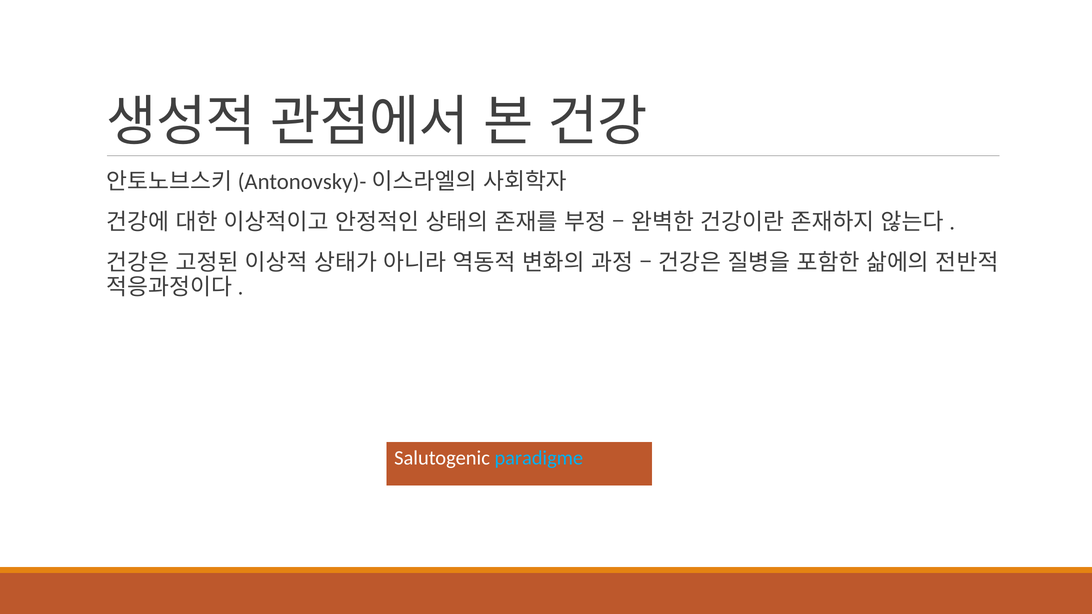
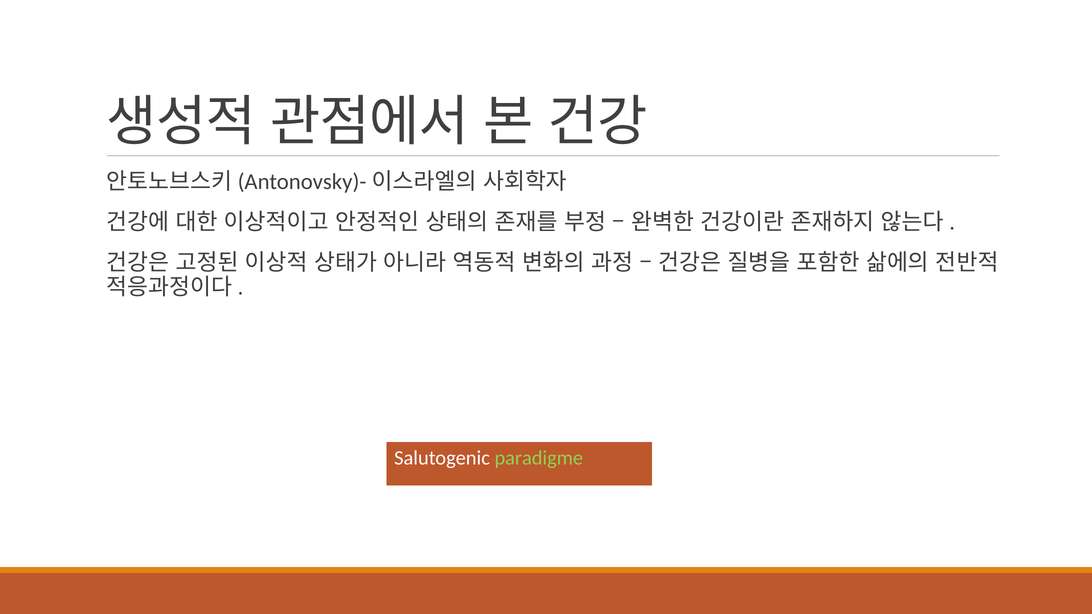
paradigme colour: light blue -> light green
